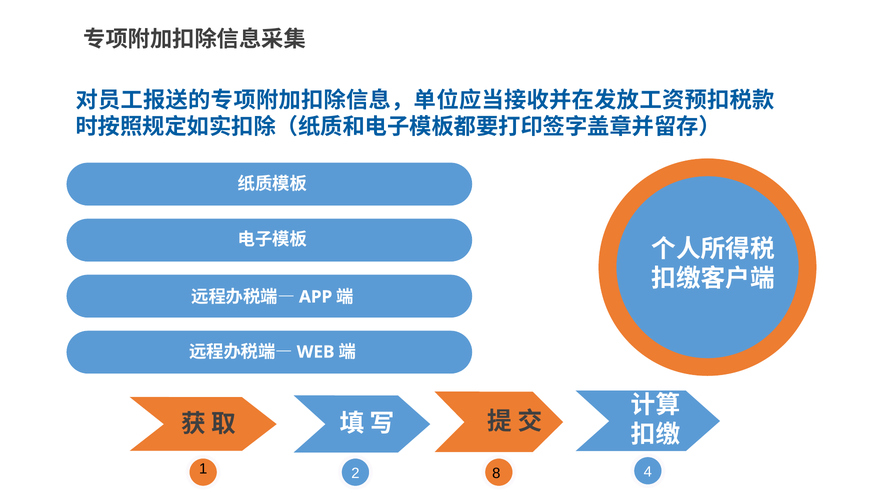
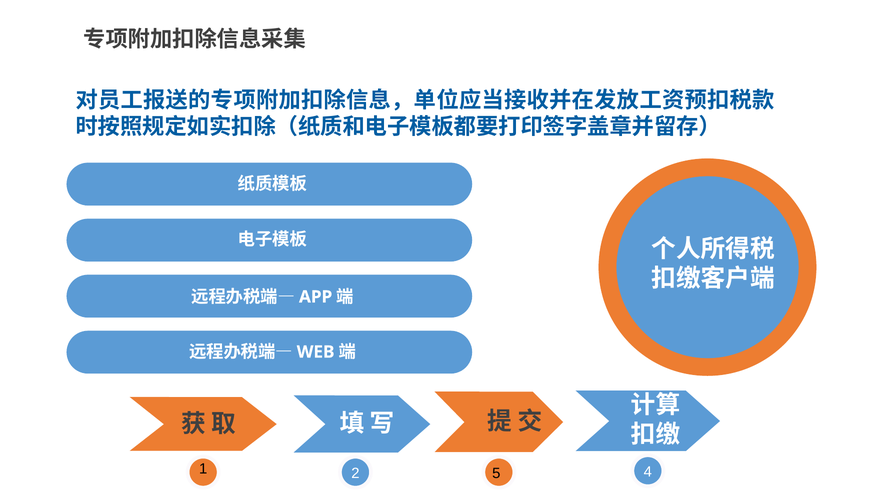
8: 8 -> 5
